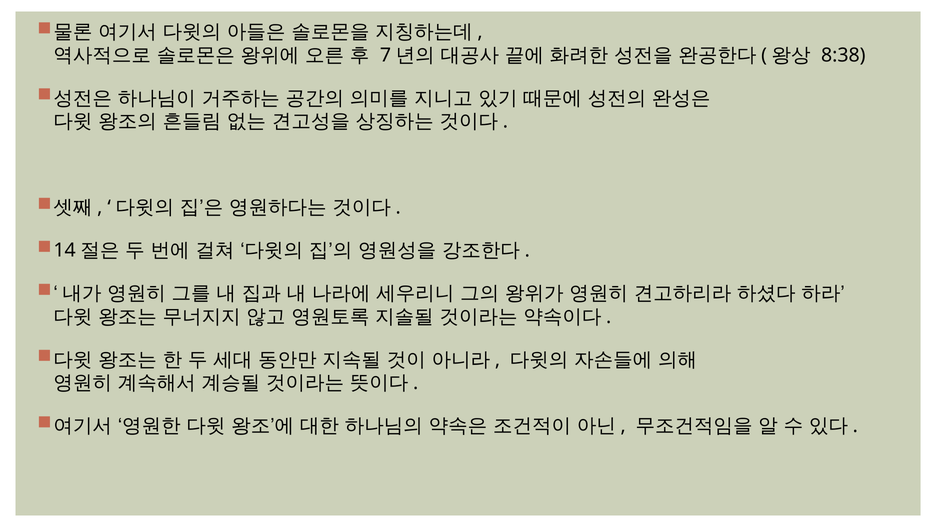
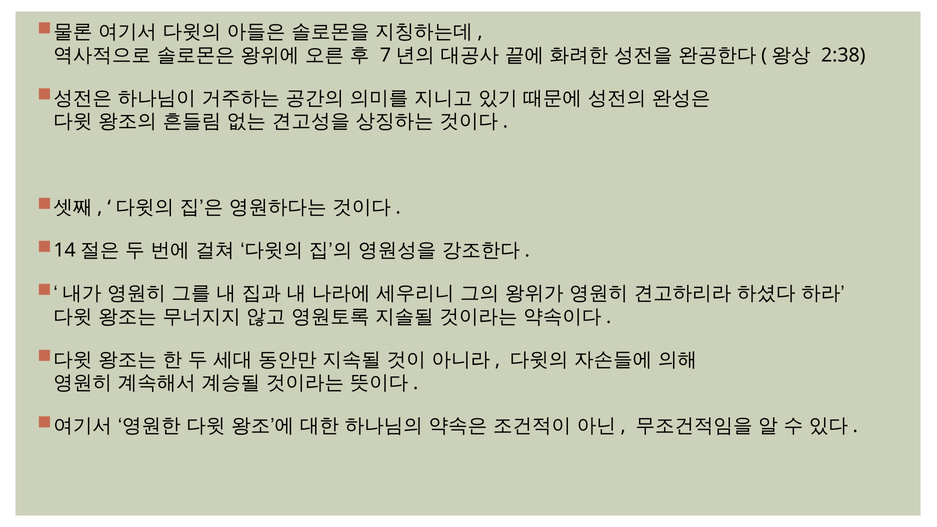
8:38: 8:38 -> 2:38
